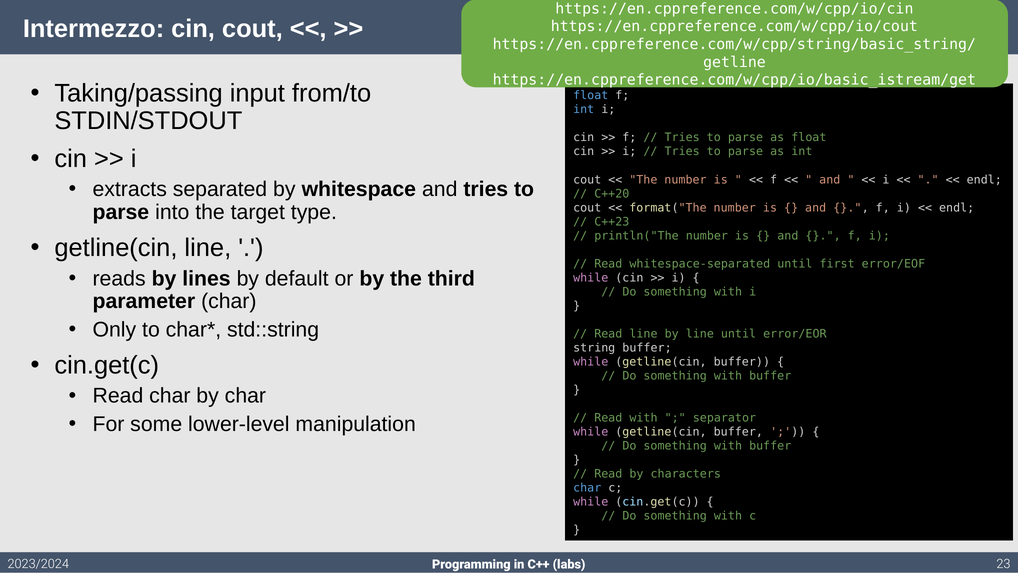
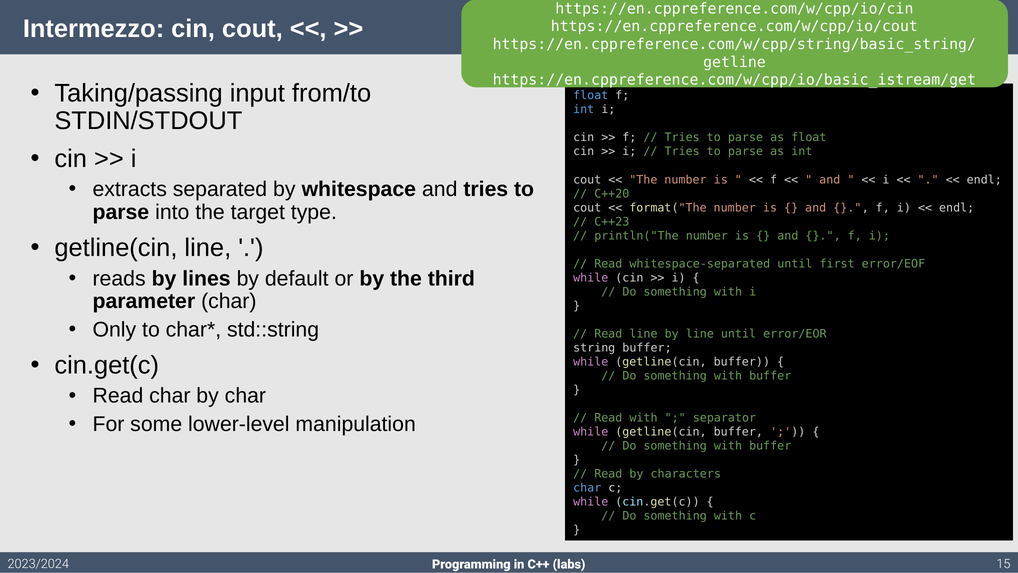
23: 23 -> 15
